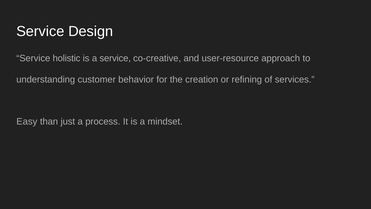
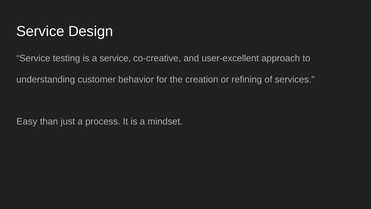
holistic: holistic -> testing
user-resource: user-resource -> user-excellent
